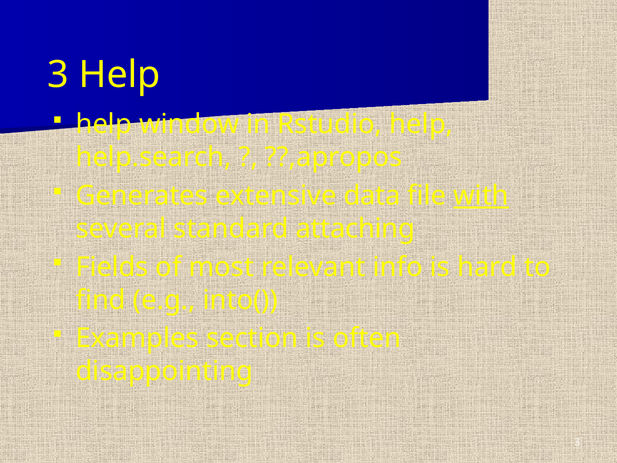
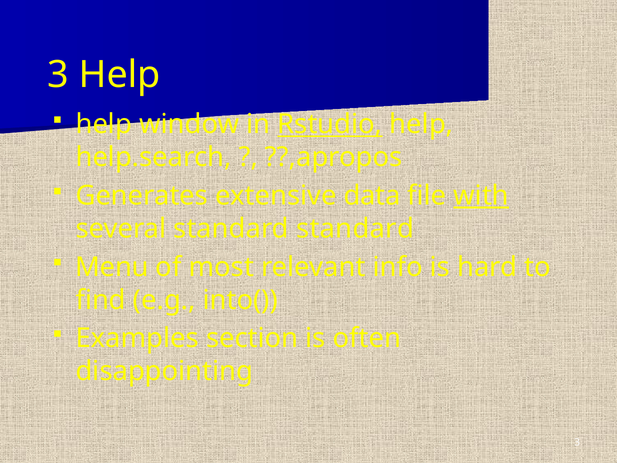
Rstudio underline: none -> present
standard attaching: attaching -> standard
Fields: Fields -> Menu
